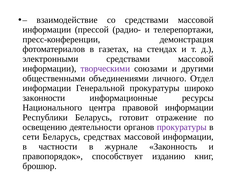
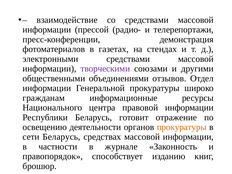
личного: личного -> отзывов
законности: законности -> гражданам
прокуратуры at (182, 127) colour: purple -> orange
